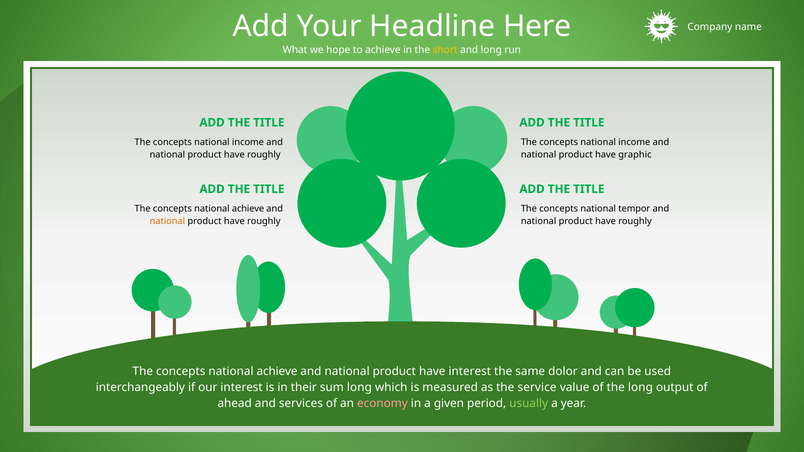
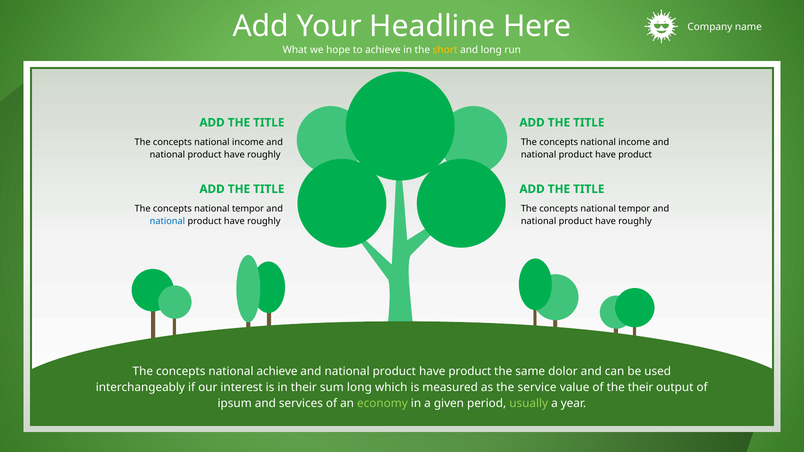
graphic at (635, 155): graphic -> product
achieve at (248, 209): achieve -> tempor
national at (167, 221) colour: orange -> blue
interest at (470, 372): interest -> product
the long: long -> their
ahead: ahead -> ipsum
economy colour: pink -> light green
